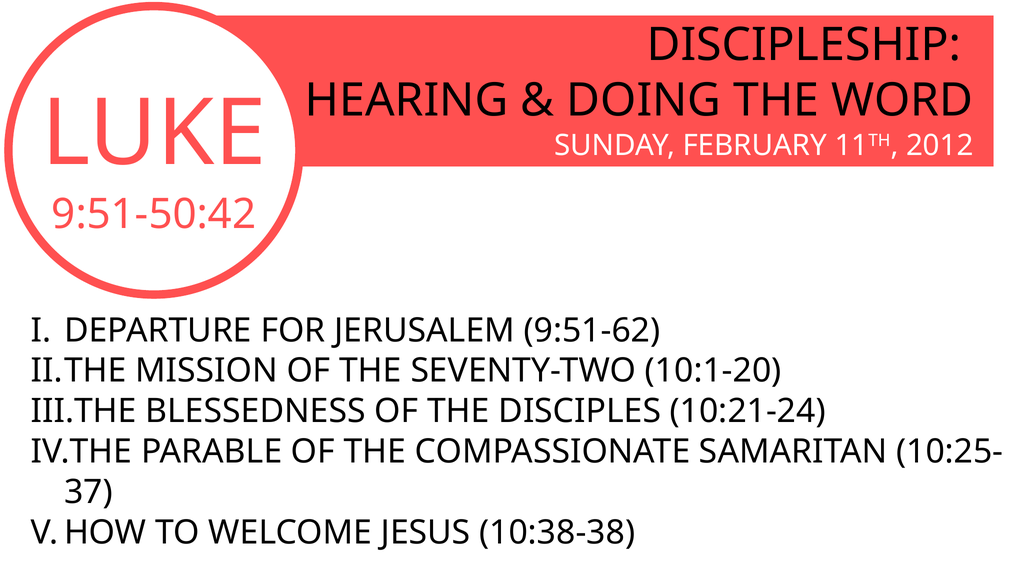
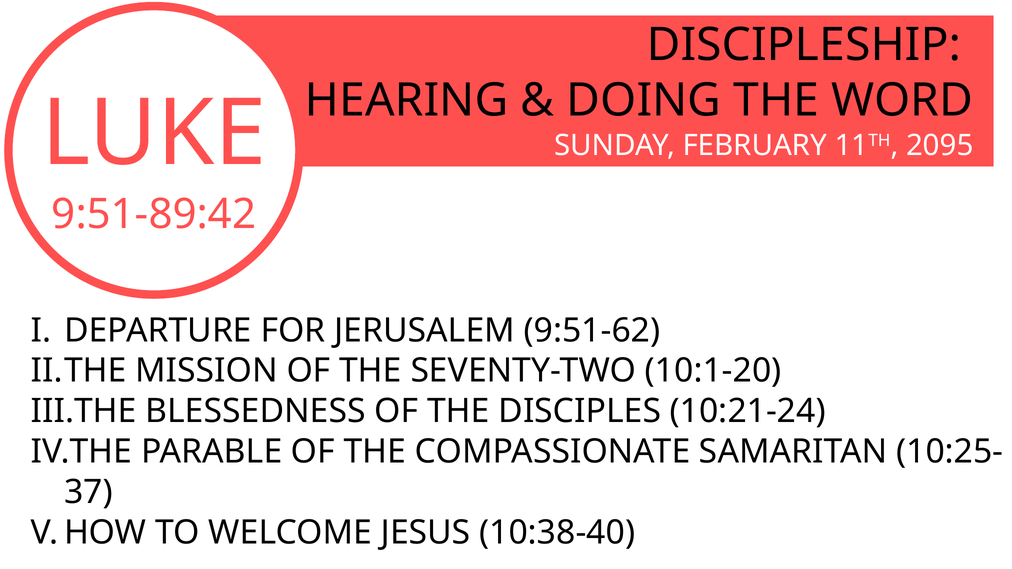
2012: 2012 -> 2095
9:51-50:42: 9:51-50:42 -> 9:51-89:42
10:38-38: 10:38-38 -> 10:38-40
